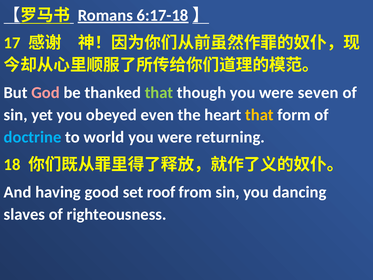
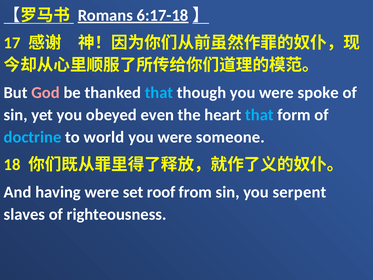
that at (159, 93) colour: light green -> light blue
seven: seven -> spoke
that at (259, 115) colour: yellow -> light blue
returning: returning -> someone
having good: good -> were
dancing: dancing -> serpent
